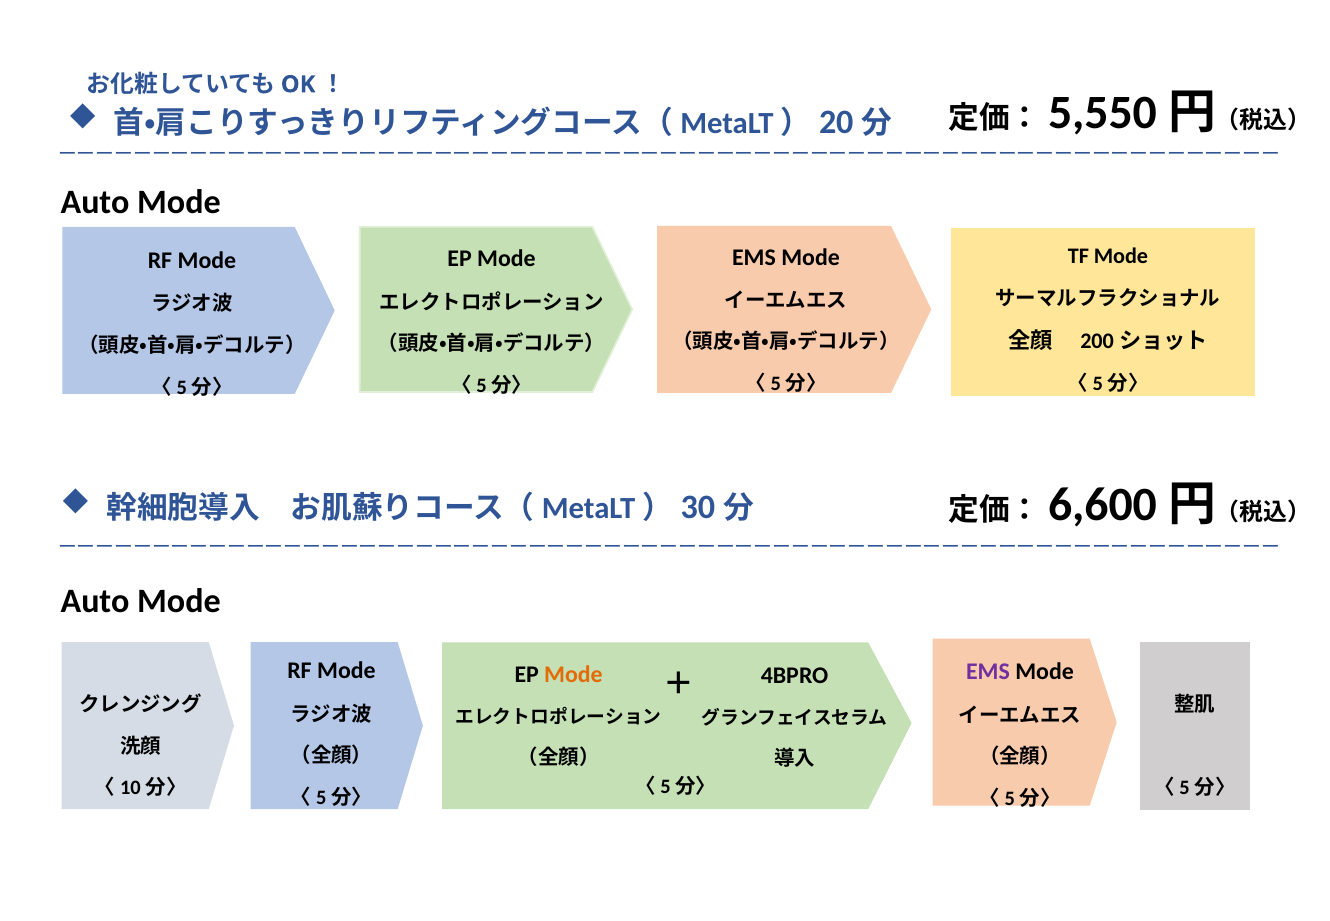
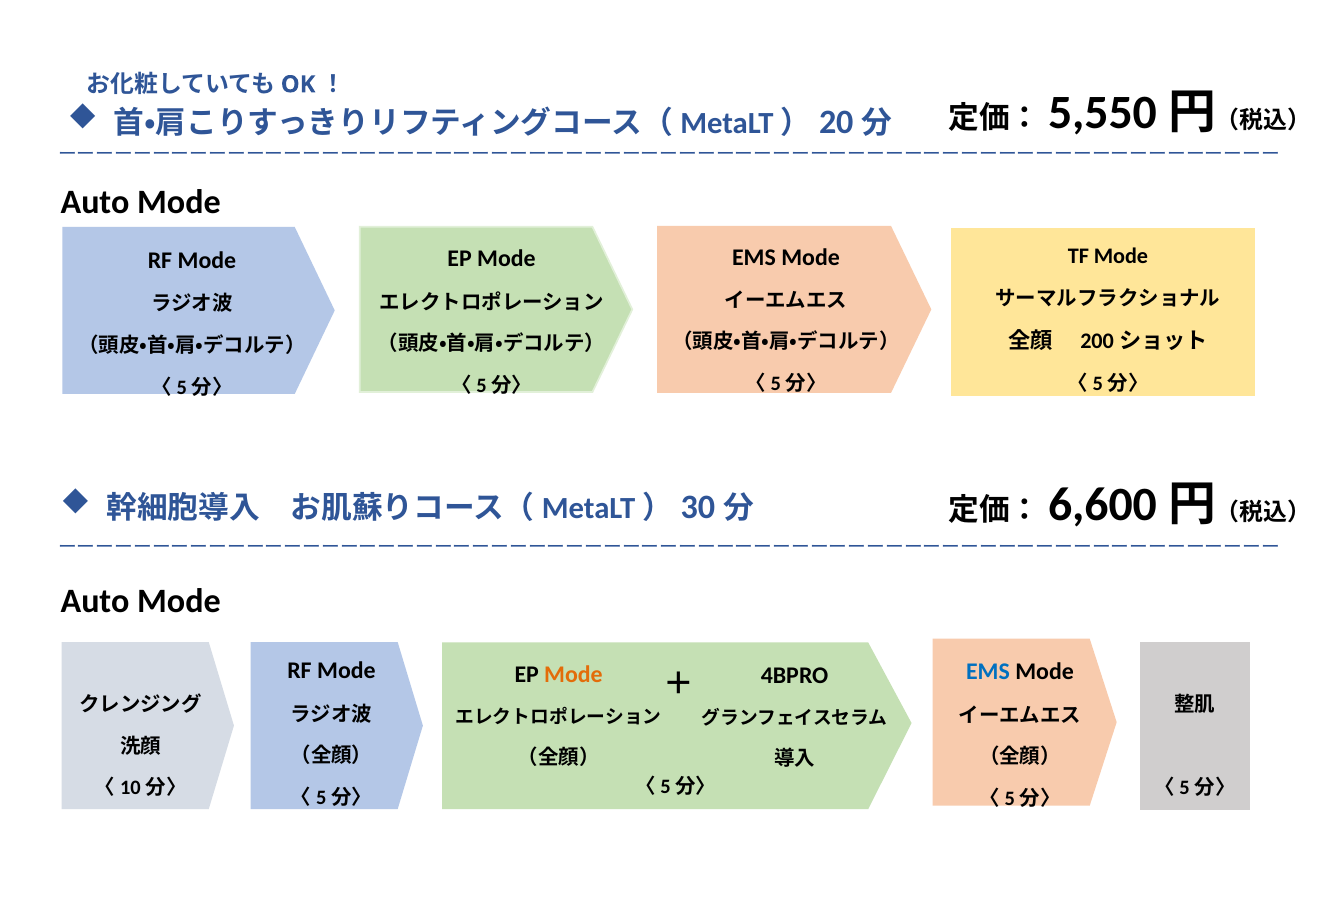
EMS at (988, 672) colour: purple -> blue
